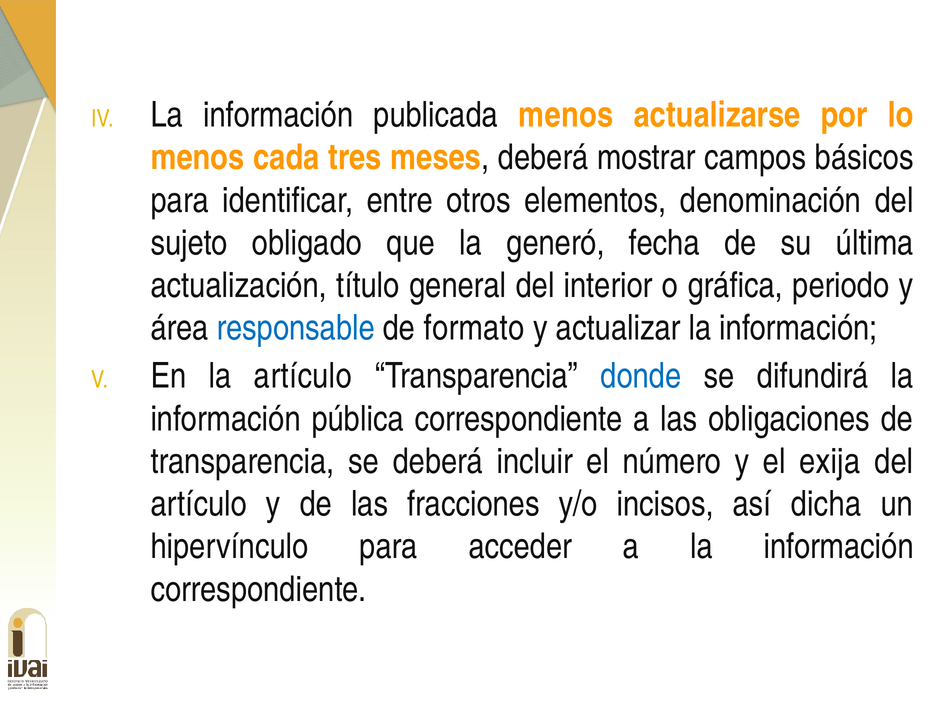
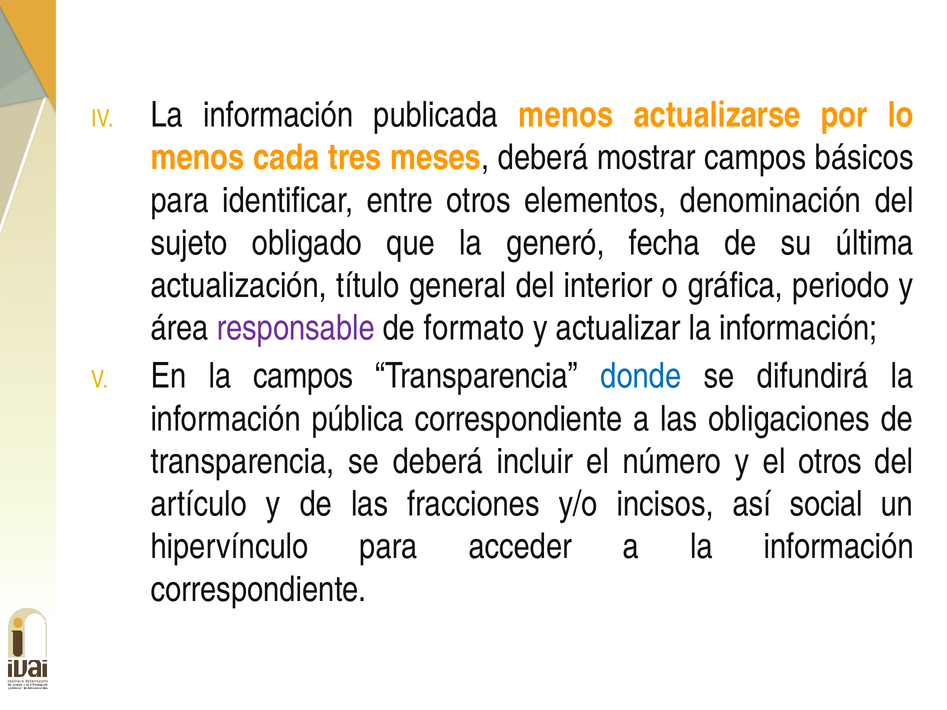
responsable colour: blue -> purple
la artículo: artículo -> campos
el exija: exija -> otros
dicha: dicha -> social
